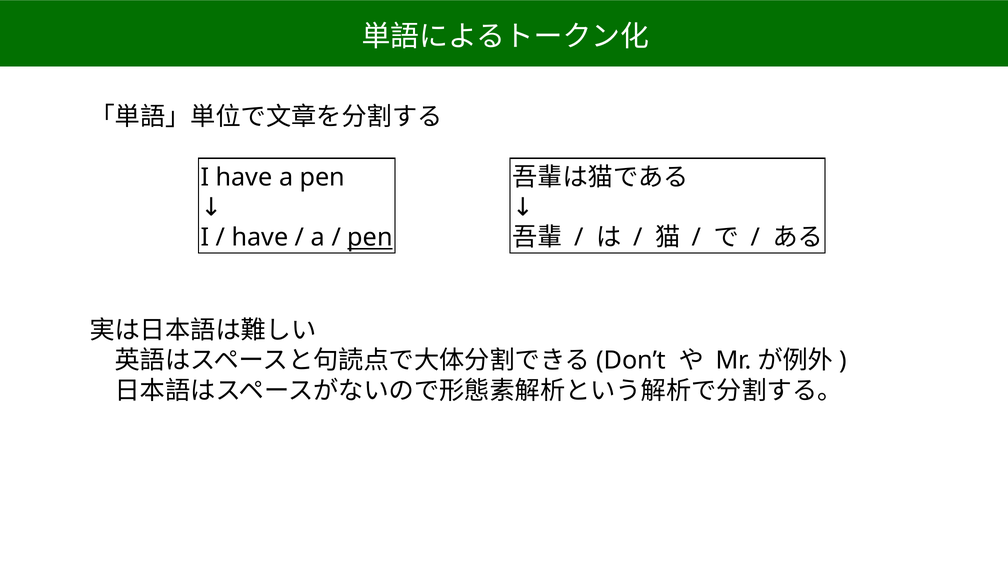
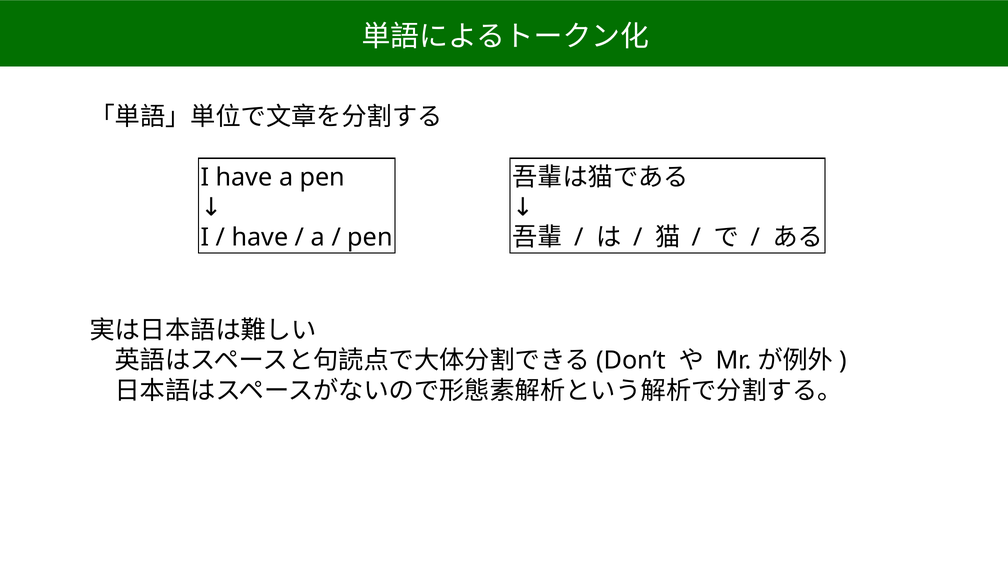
pen at (370, 238) underline: present -> none
